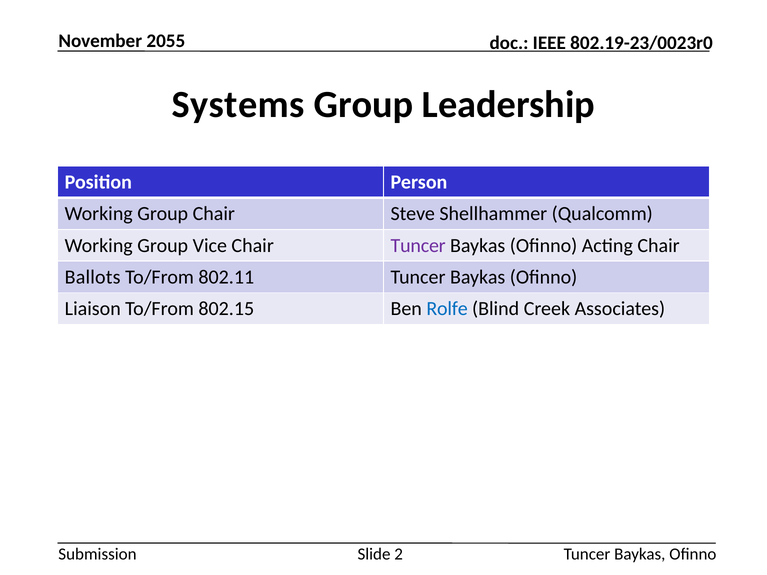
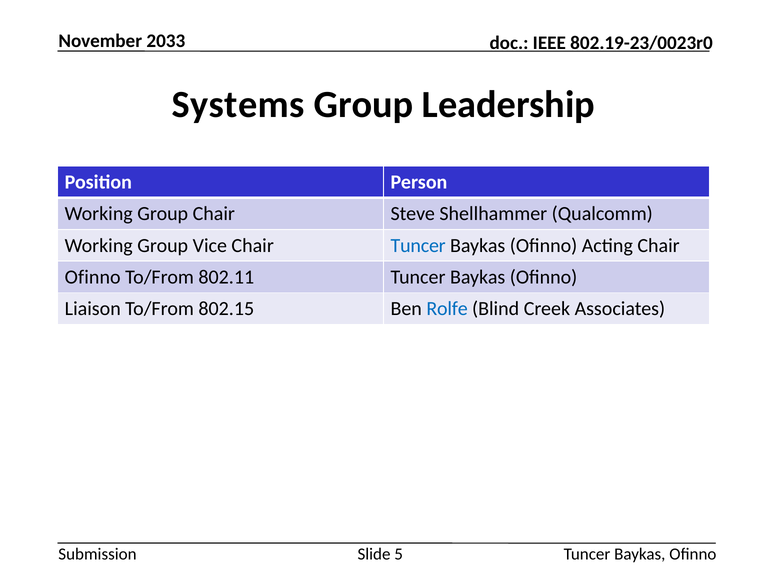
2055: 2055 -> 2033
Tuncer at (418, 246) colour: purple -> blue
Ballots at (93, 277): Ballots -> Ofinno
2: 2 -> 5
